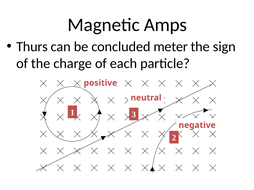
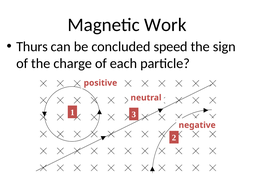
Amps: Amps -> Work
meter: meter -> speed
